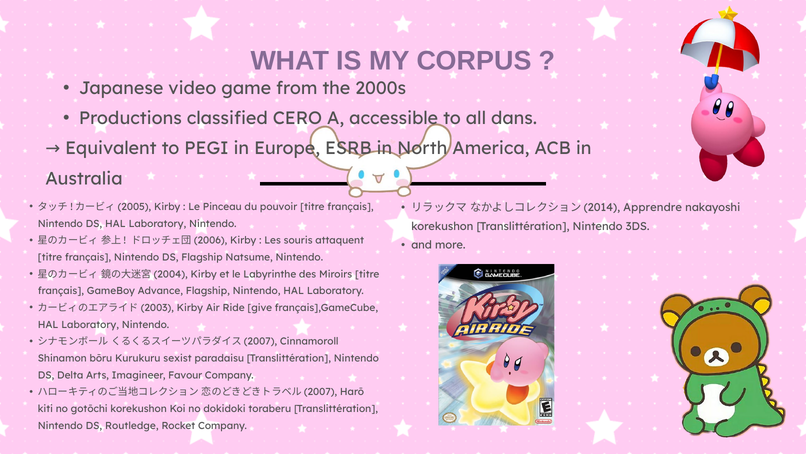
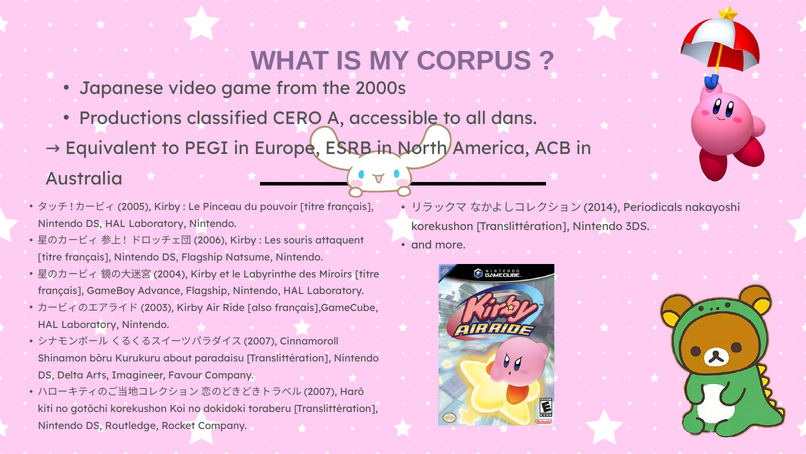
Apprendre: Apprendre -> Periodicals
give: give -> also
sexist: sexist -> about
